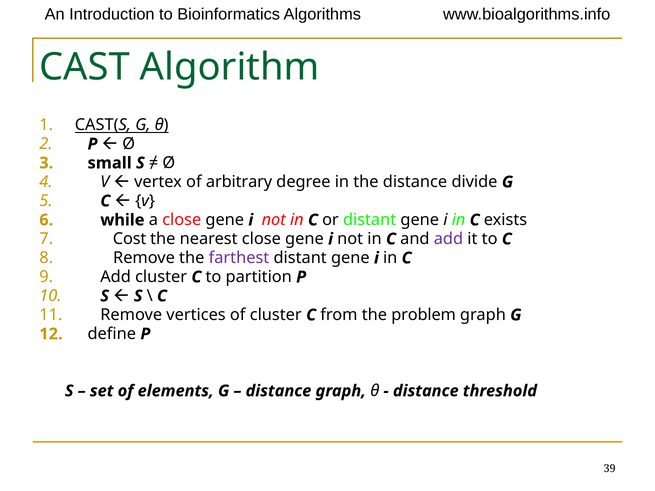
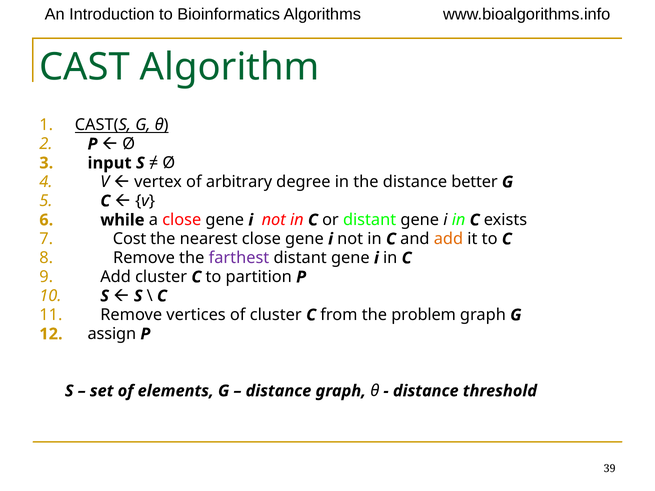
small: small -> input
divide: divide -> better
add at (448, 239) colour: purple -> orange
define: define -> assign
